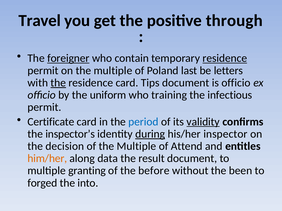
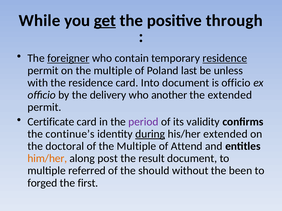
Travel: Travel -> While
get underline: none -> present
letters: letters -> unless
the at (58, 83) underline: present -> none
Tips: Tips -> Into
uniform: uniform -> delivery
training: training -> another
the infectious: infectious -> extended
period colour: blue -> purple
validity underline: present -> none
inspector’s: inspector’s -> continue’s
his/her inspector: inspector -> extended
decision: decision -> doctoral
data: data -> post
granting: granting -> referred
before: before -> should
into: into -> first
